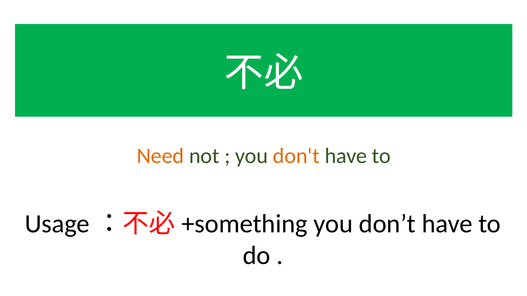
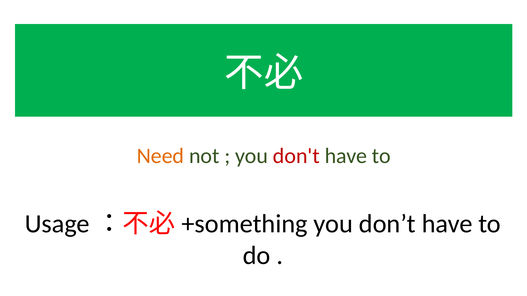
don't colour: orange -> red
